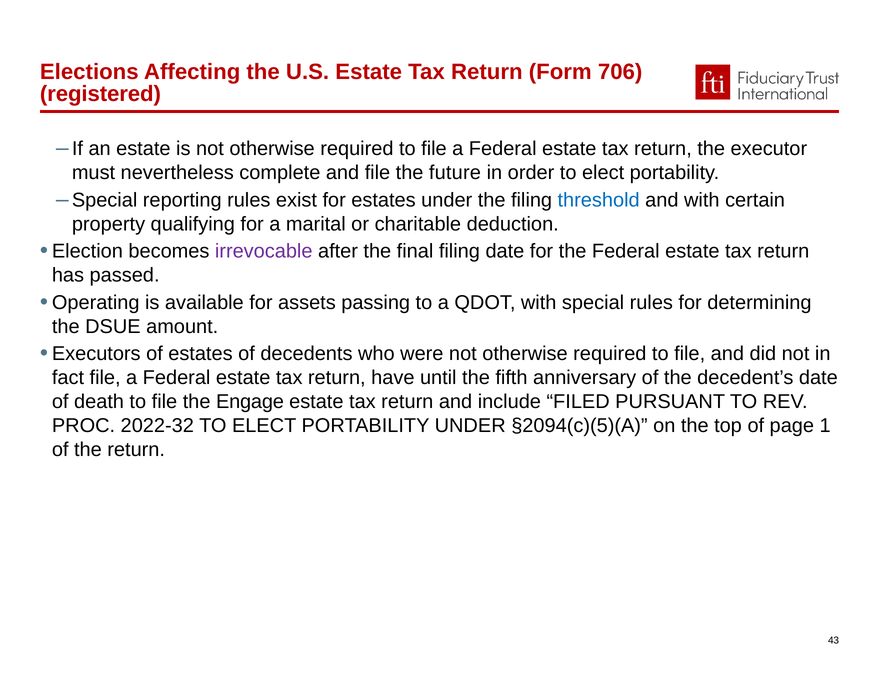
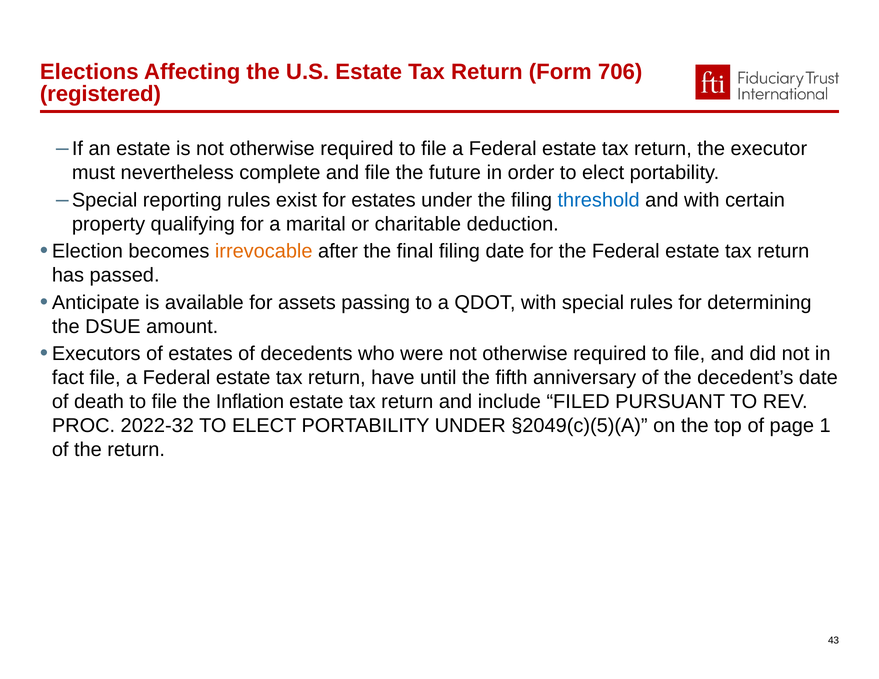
irrevocable colour: purple -> orange
Operating: Operating -> Anticipate
Engage: Engage -> Inflation
§2094(c)(5)(A: §2094(c)(5)(A -> §2049(c)(5)(A
